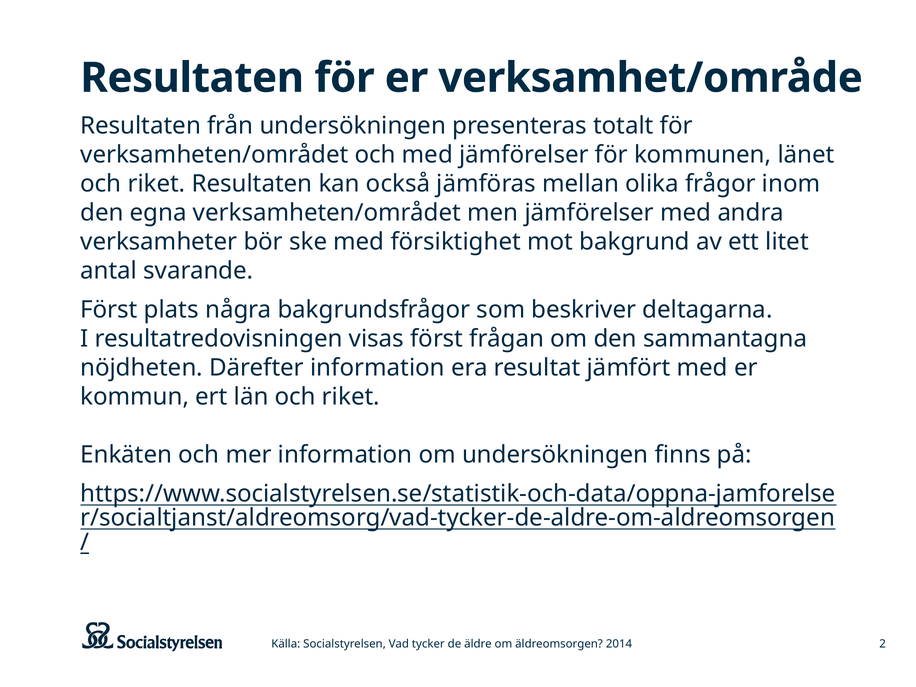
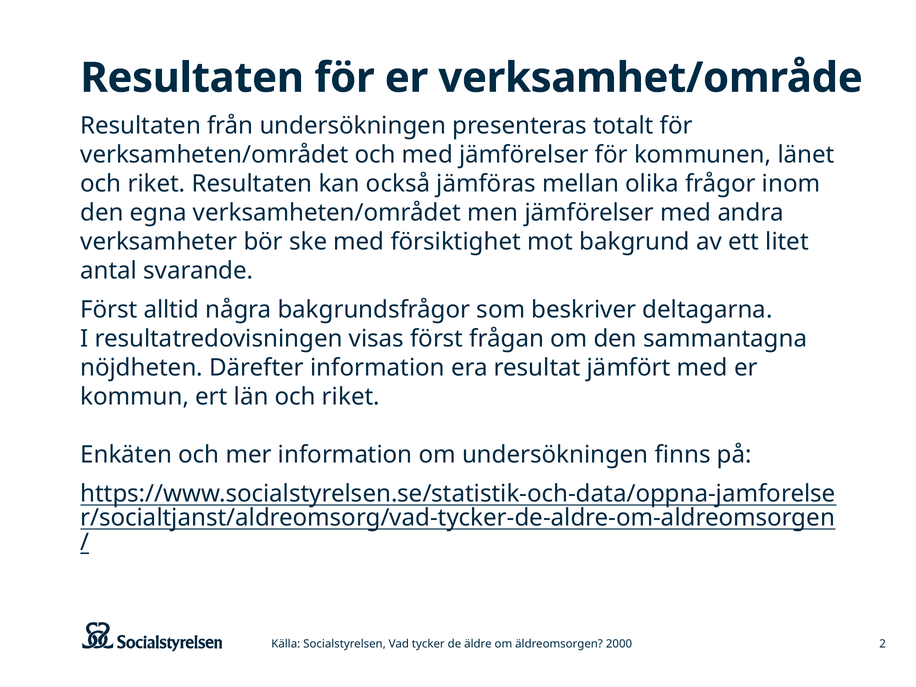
plats: plats -> alltid
2014: 2014 -> 2000
